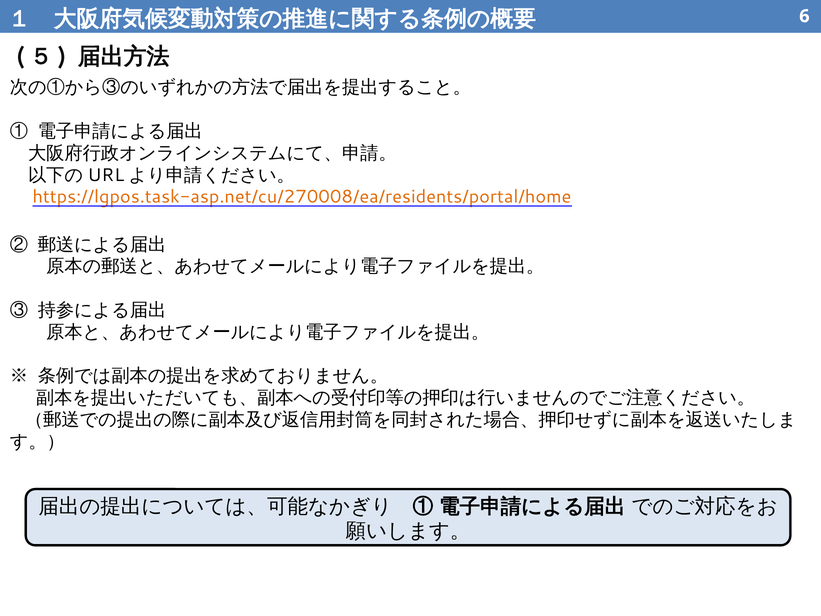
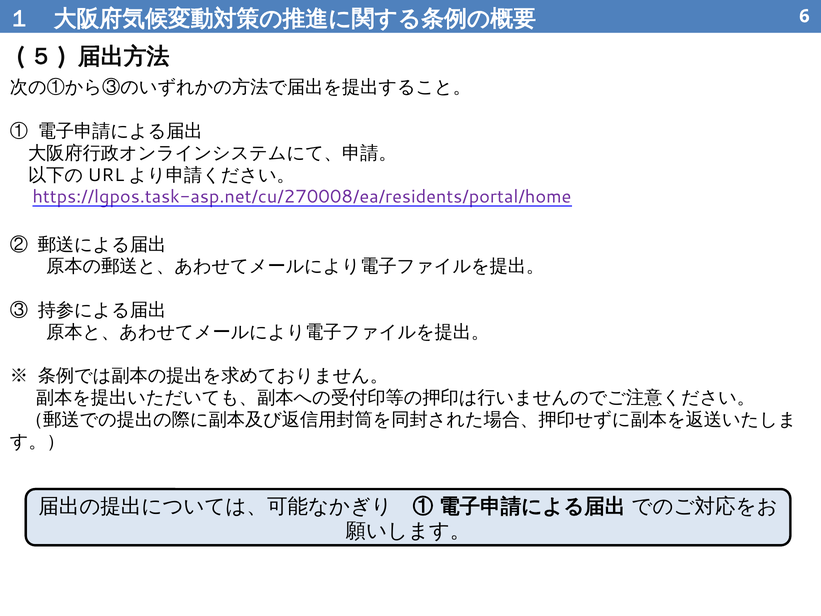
https://lgpos.task-asp.net/cu/270008/ea/residents/portal/home colour: orange -> purple
